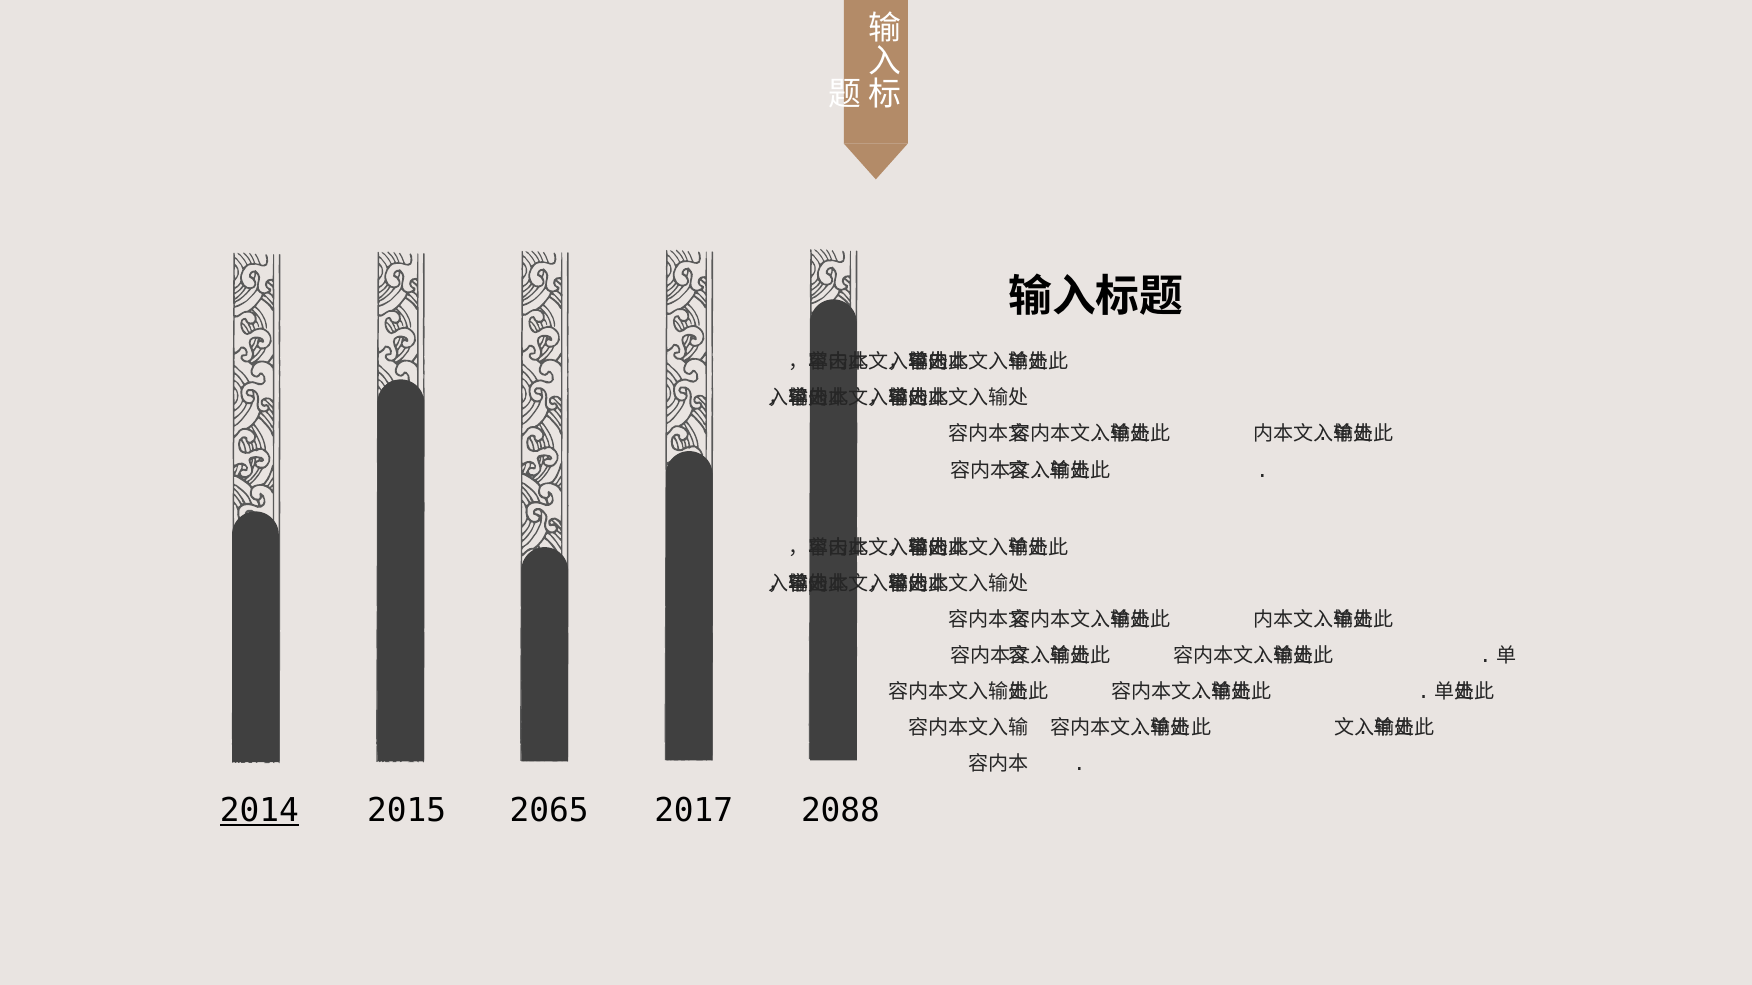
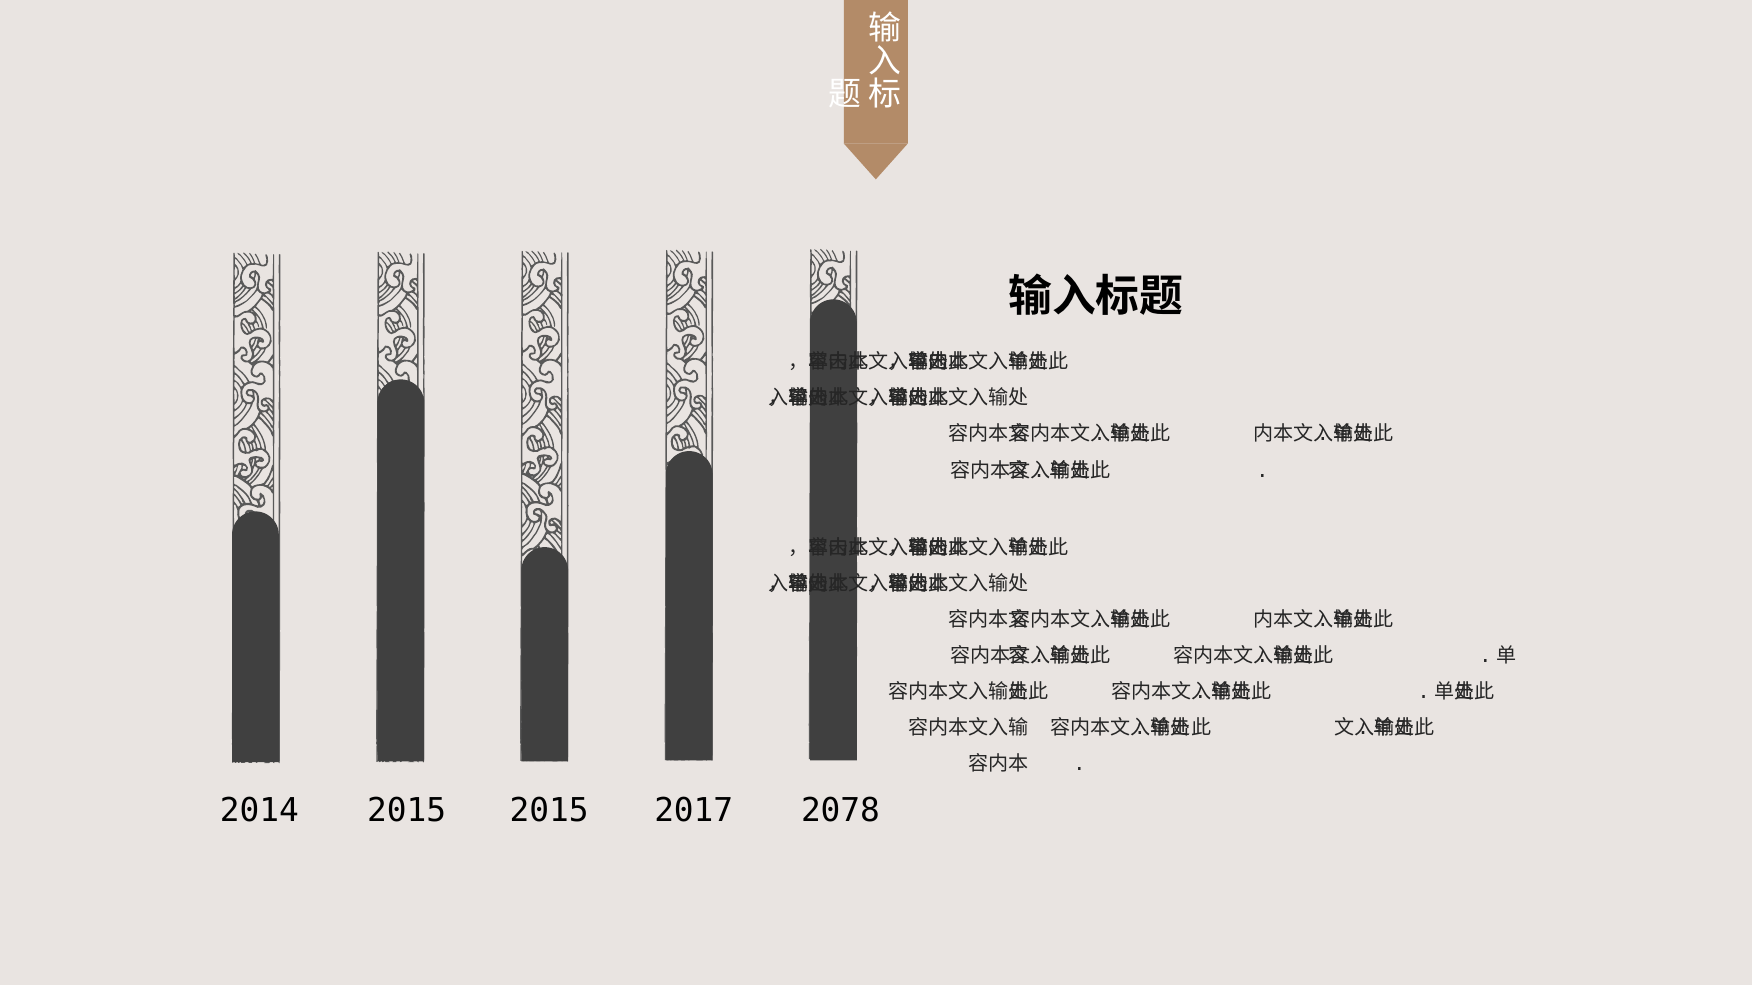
2014 underline: present -> none
2015 2065: 2065 -> 2015
2088: 2088 -> 2078
